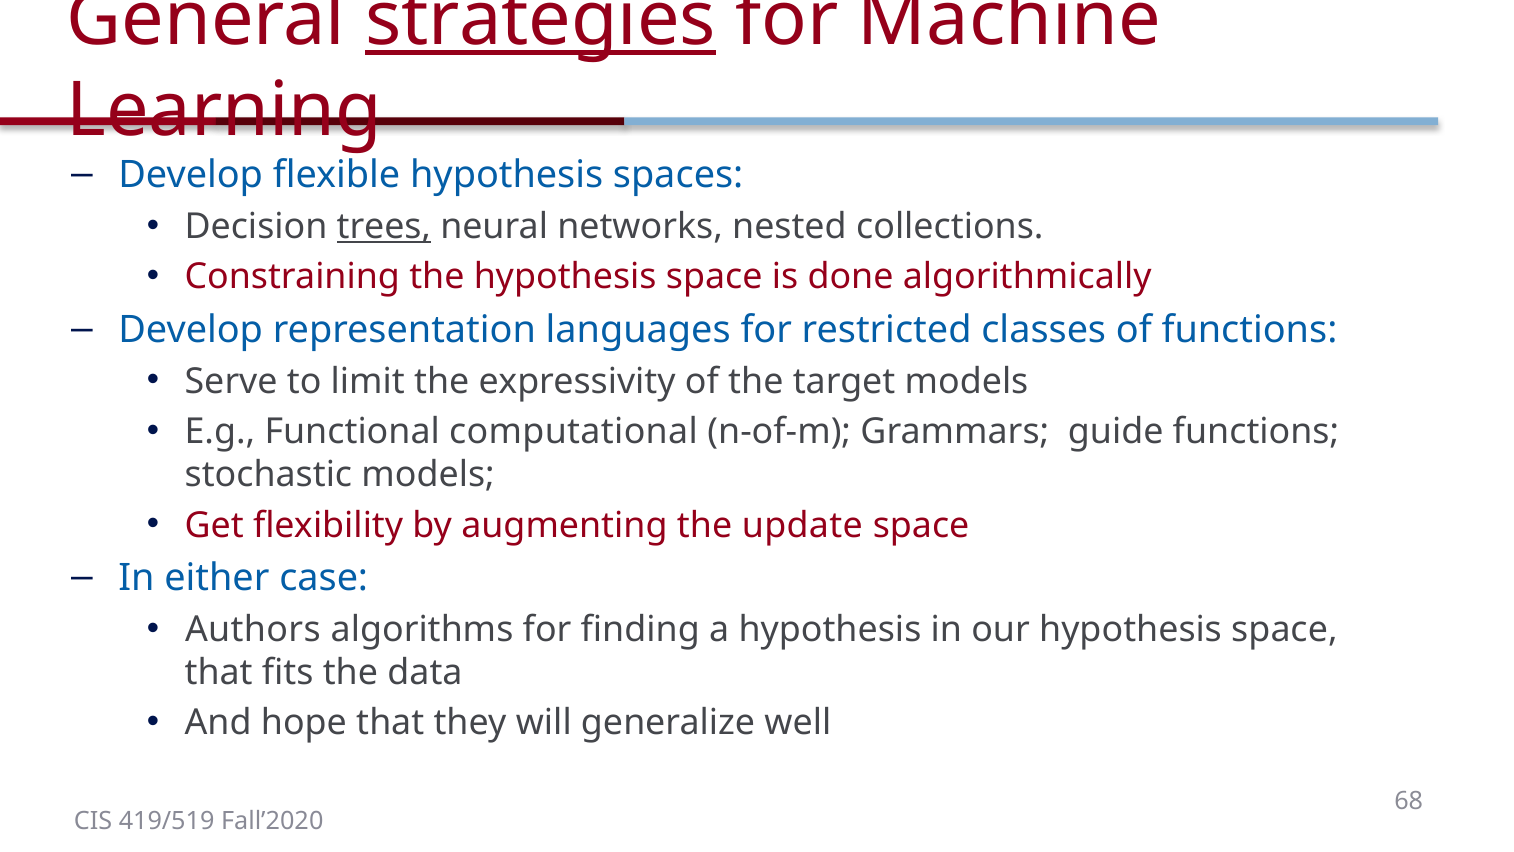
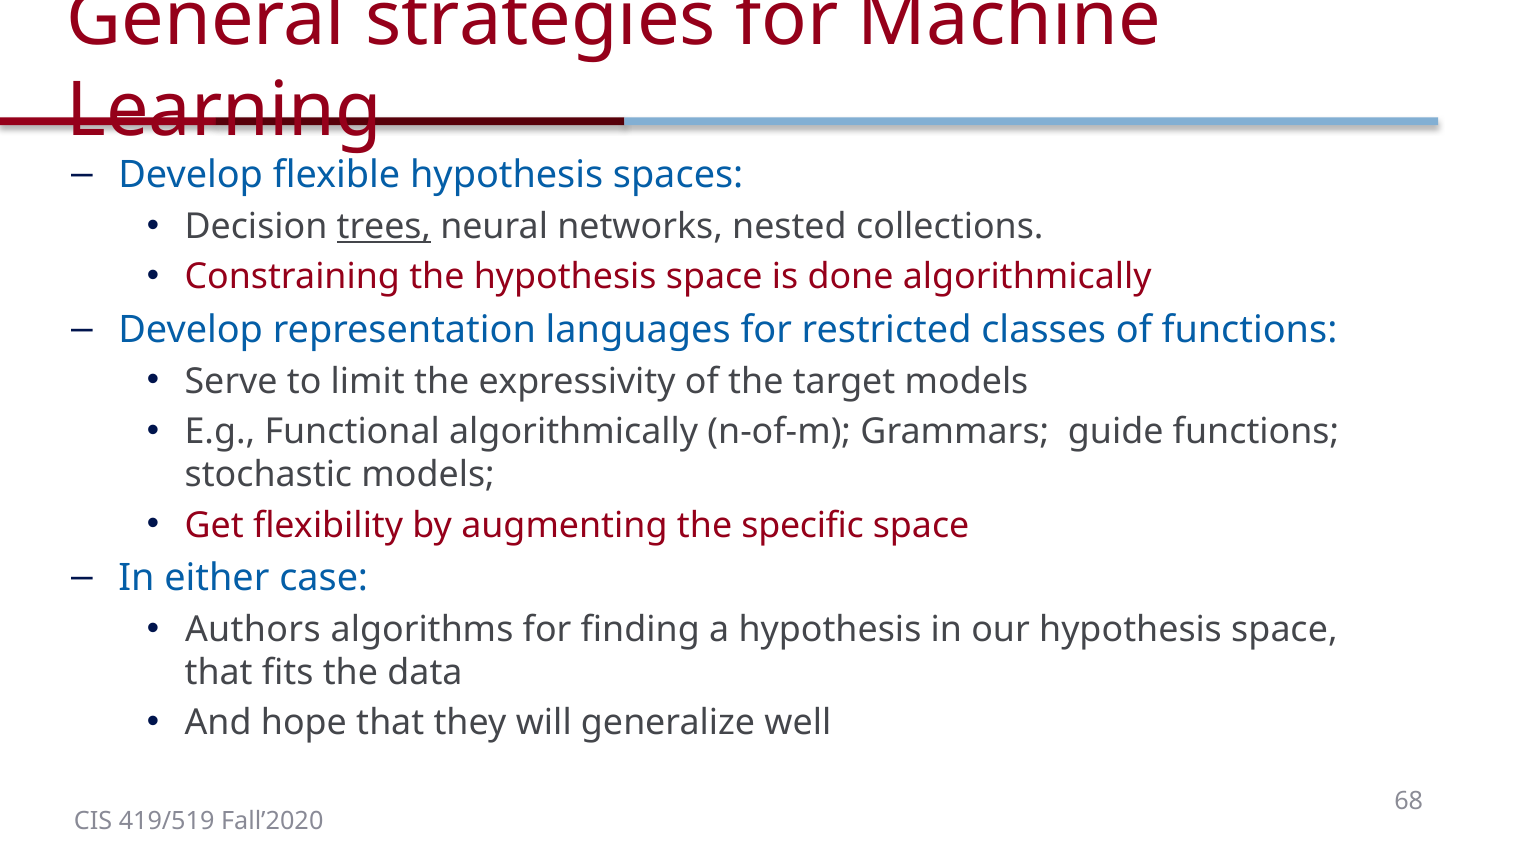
strategies underline: present -> none
Functional computational: computational -> algorithmically
update: update -> specific
